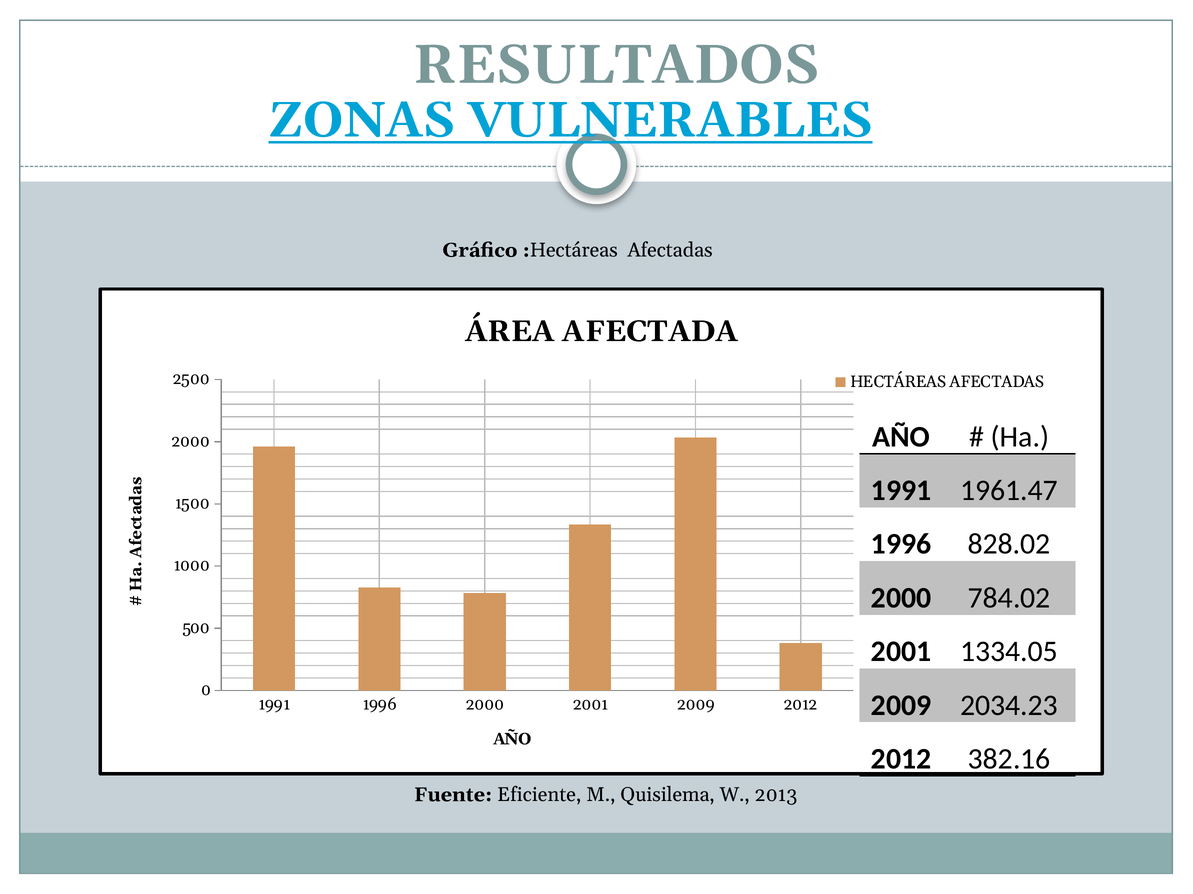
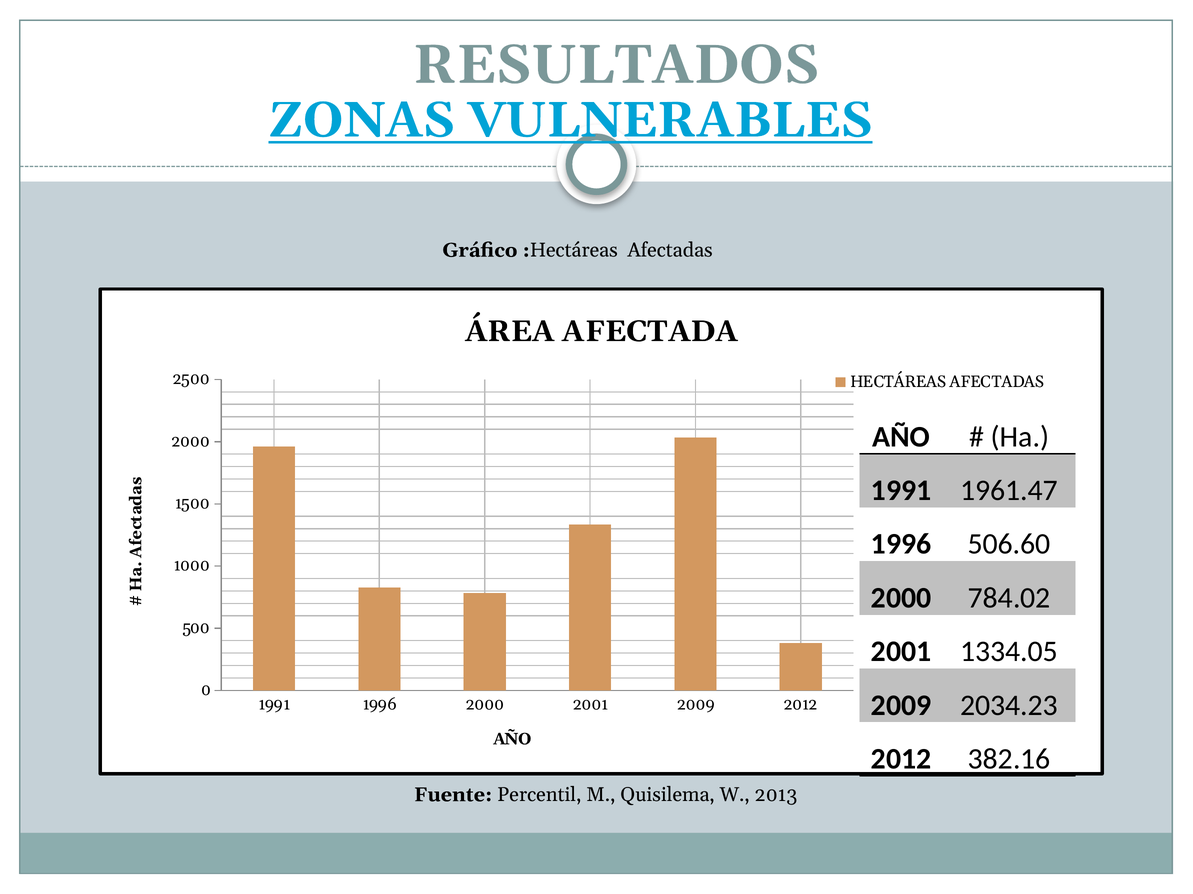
828.02: 828.02 -> 506.60
Eficiente: Eficiente -> Percentil
